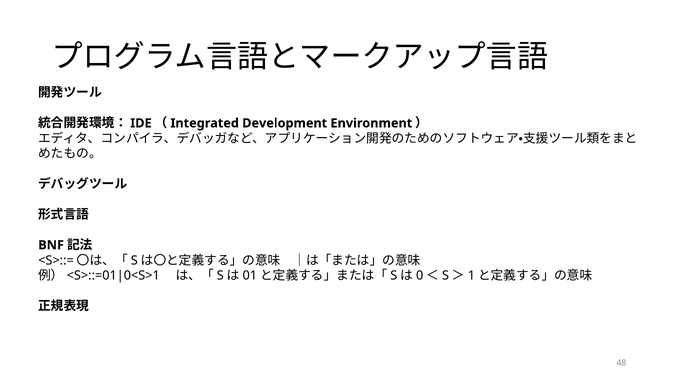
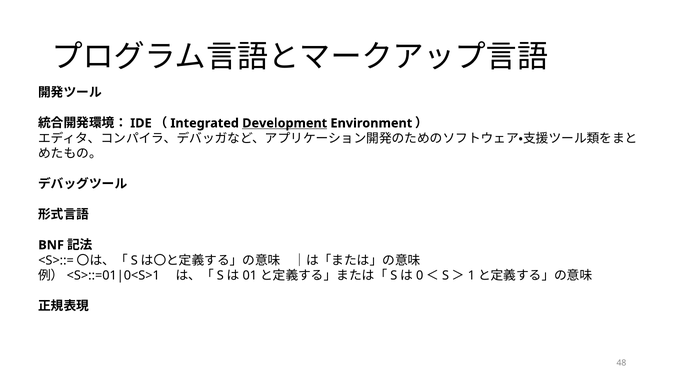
Development underline: none -> present
